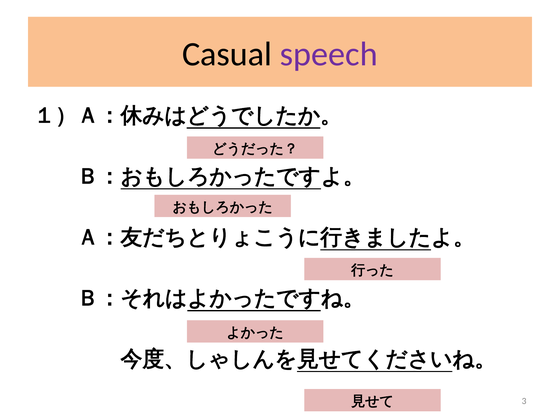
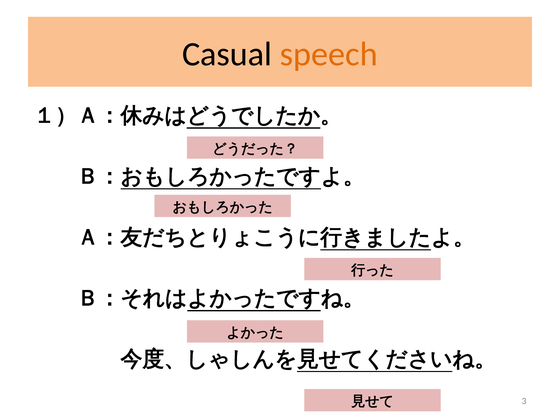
speech colour: purple -> orange
